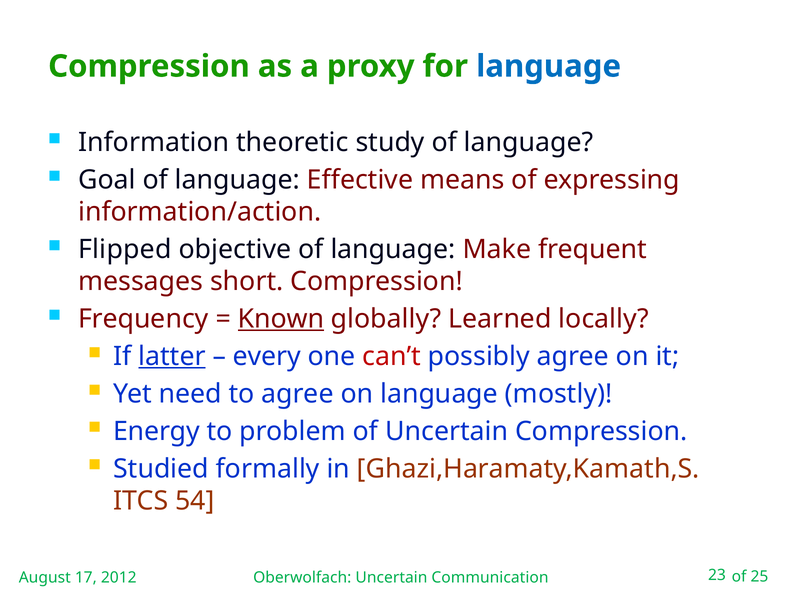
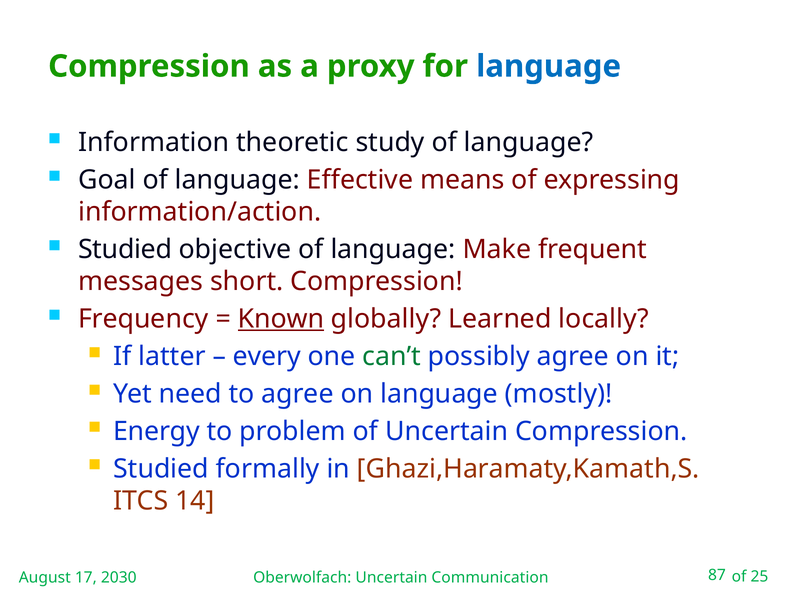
Flipped at (125, 249): Flipped -> Studied
latter underline: present -> none
can’t colour: red -> green
54: 54 -> 14
2012: 2012 -> 2030
23: 23 -> 87
